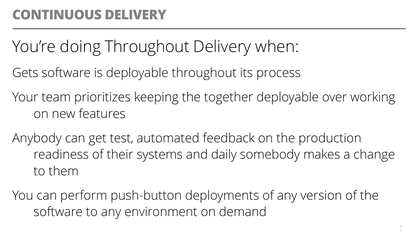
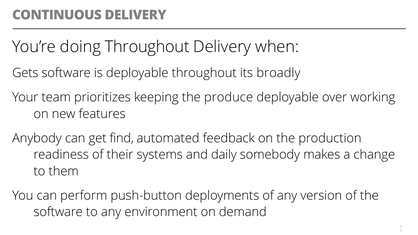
process: process -> broadly
together: together -> produce
test: test -> find
